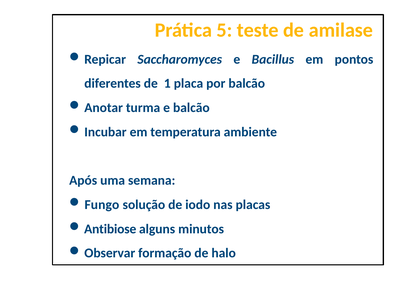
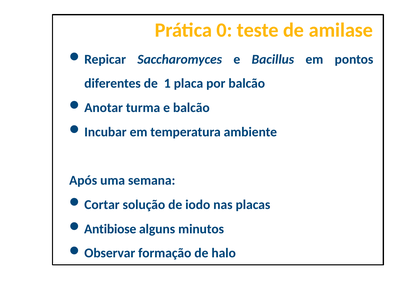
5: 5 -> 0
Fungo: Fungo -> Cortar
